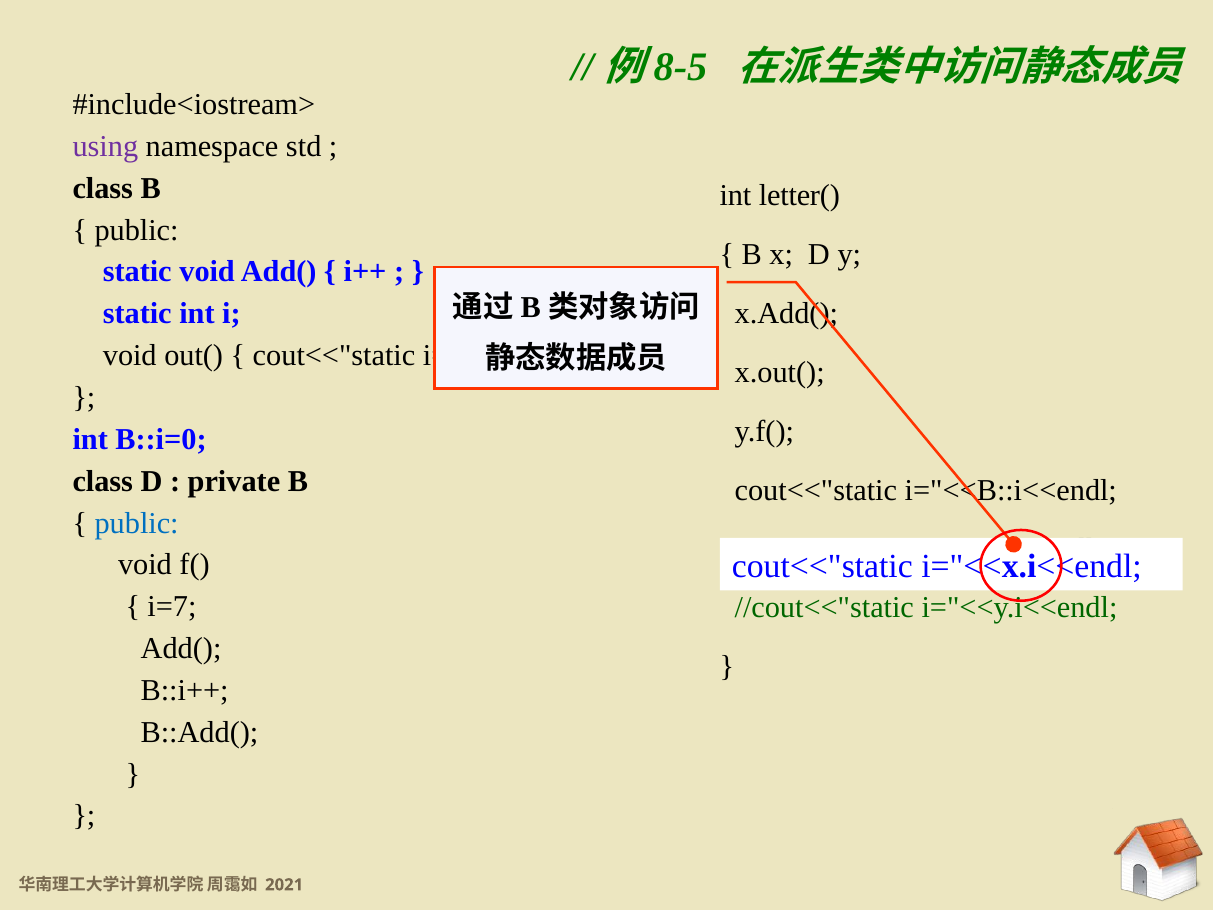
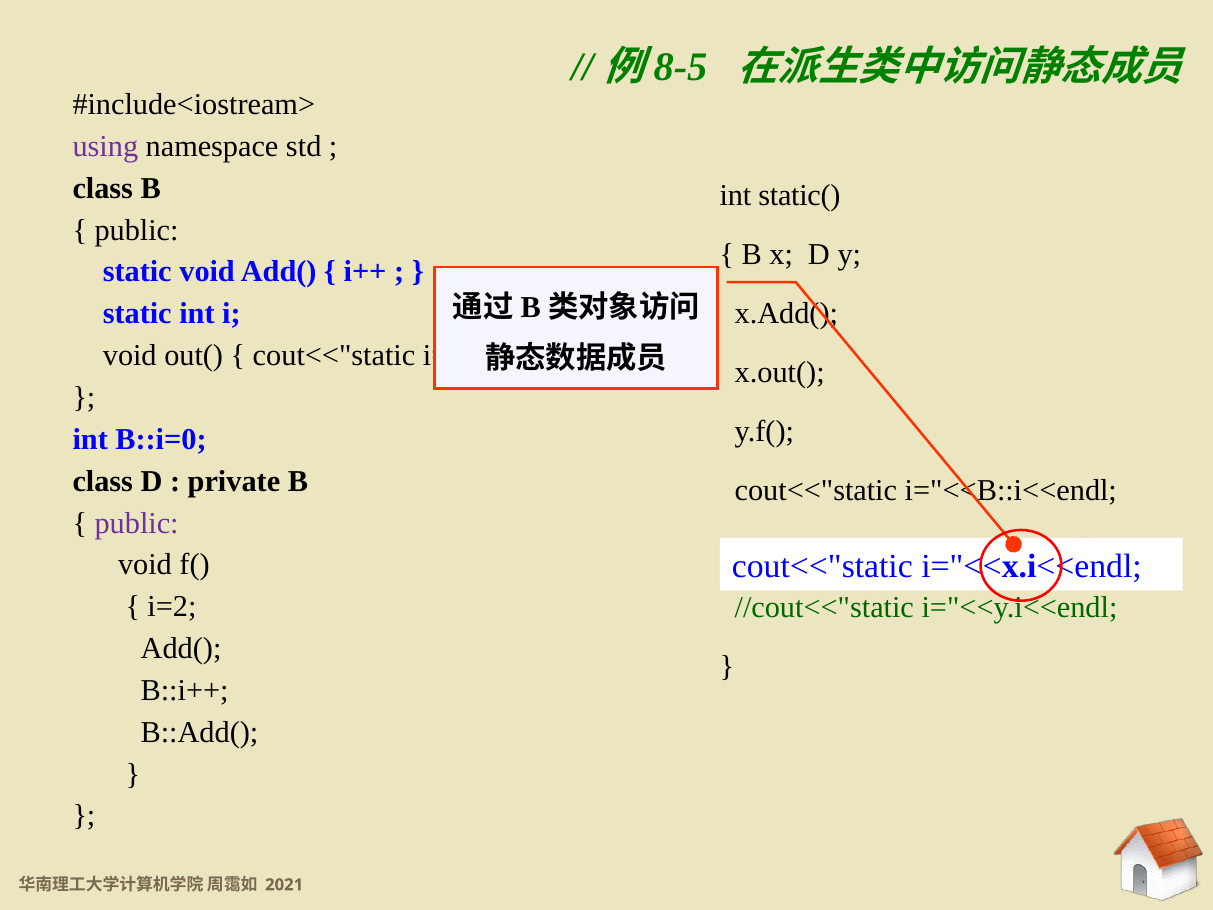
letter(: letter( -> static(
public at (137, 523) colour: blue -> purple
i=7: i=7 -> i=2
